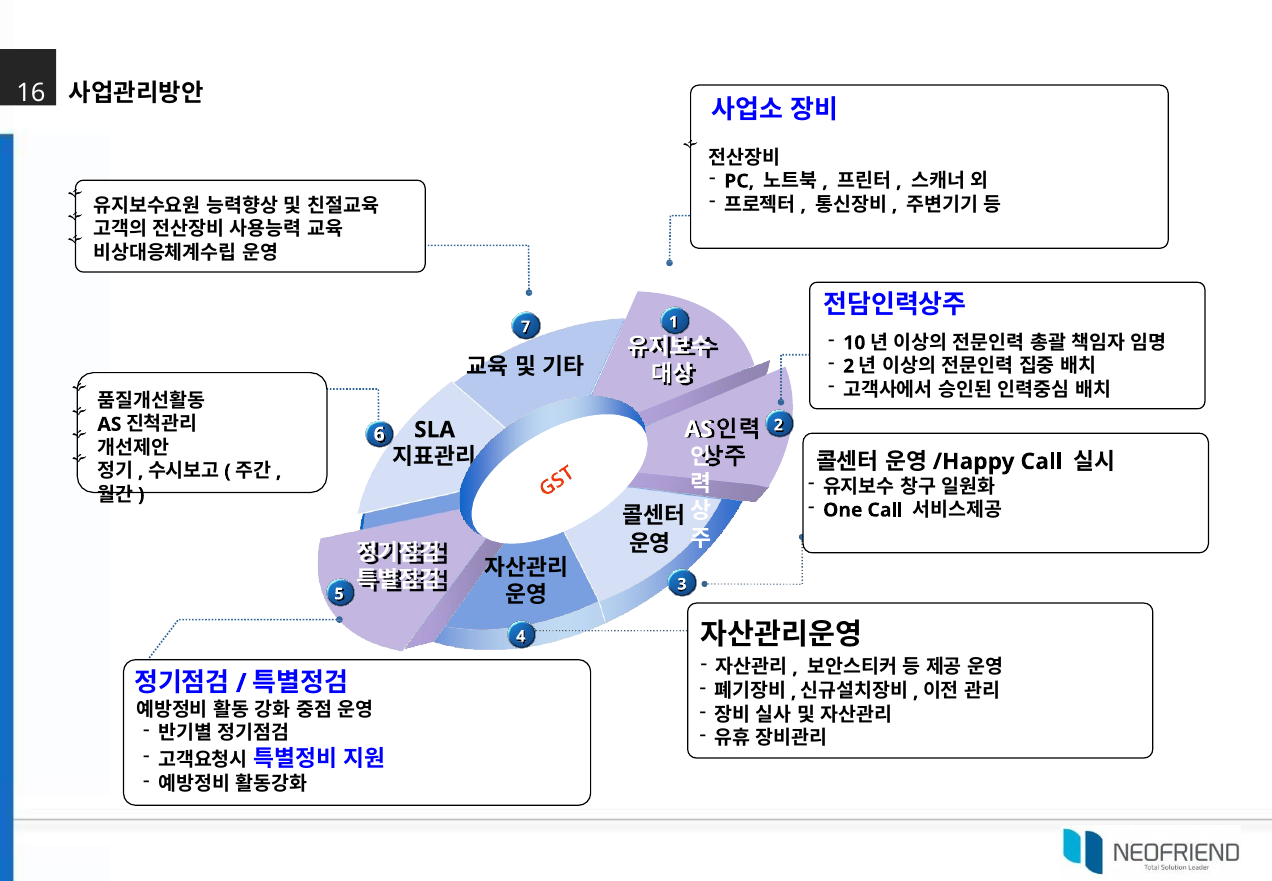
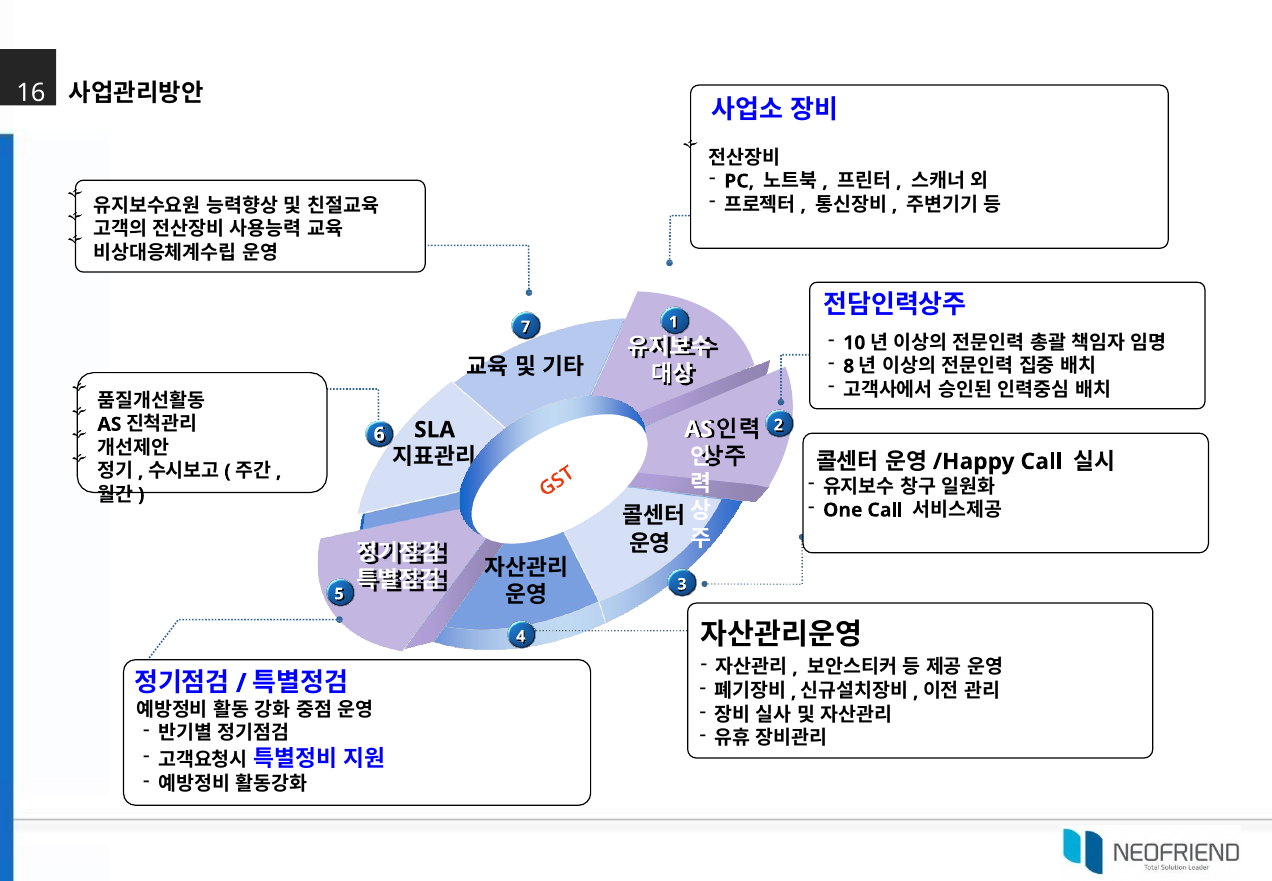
2 at (849, 366): 2 -> 8
